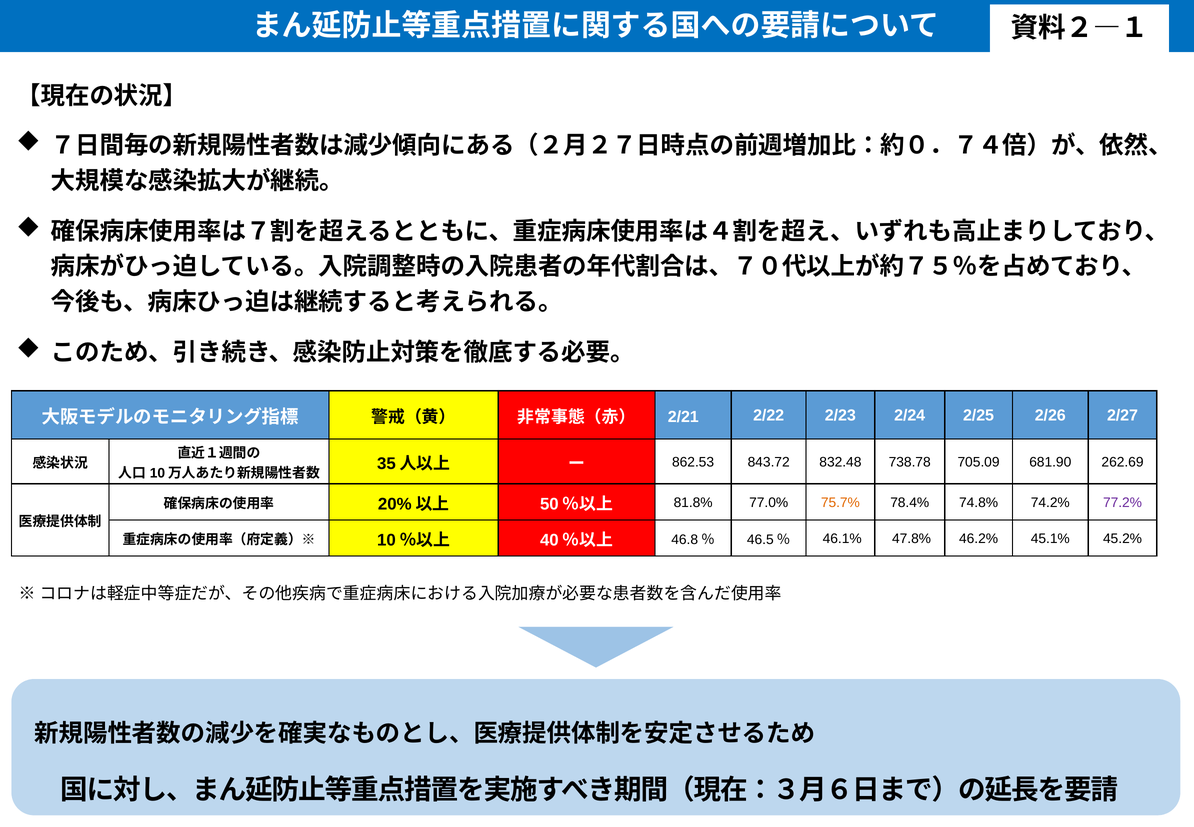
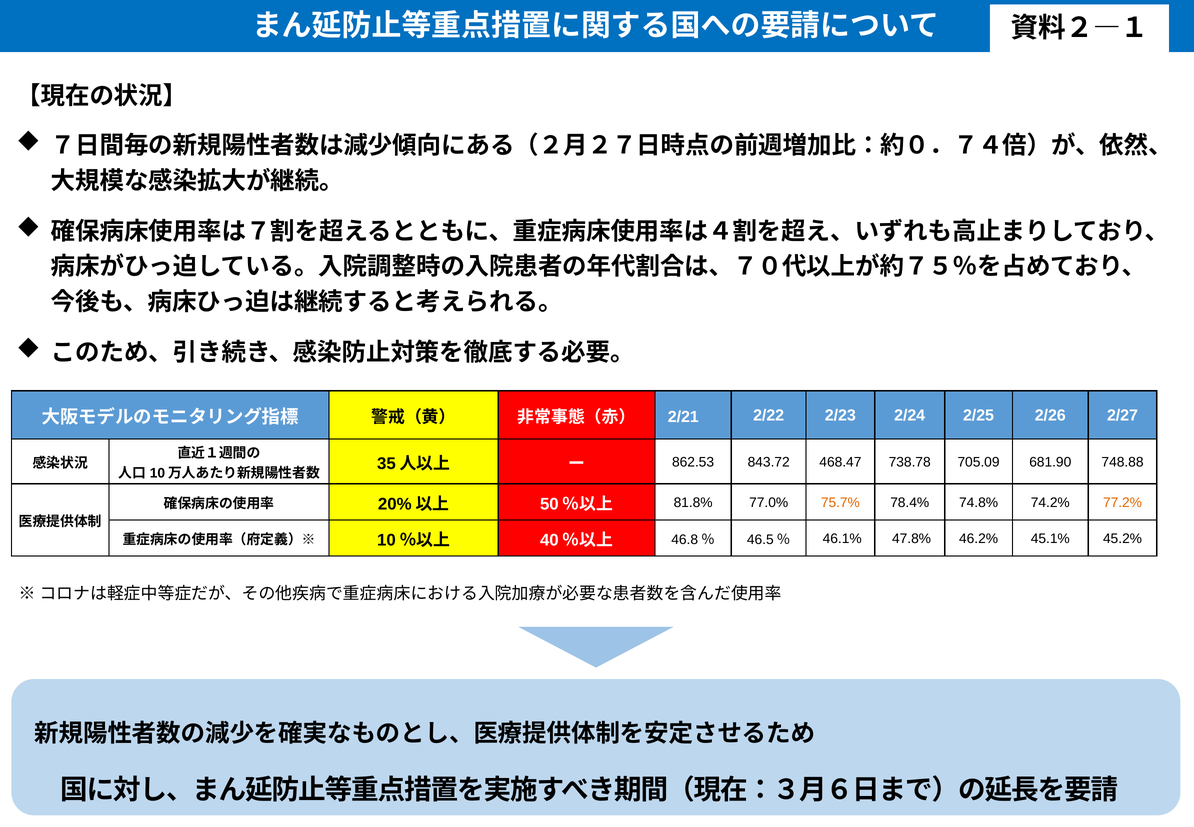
832.48: 832.48 -> 468.47
262.69: 262.69 -> 748.88
77.2% colour: purple -> orange
